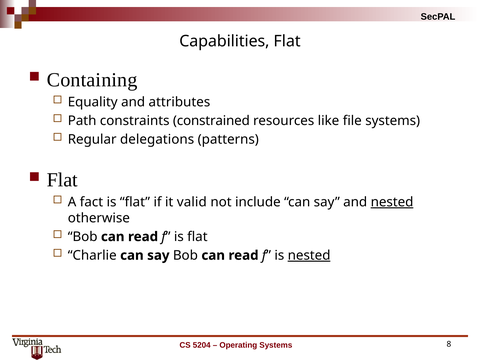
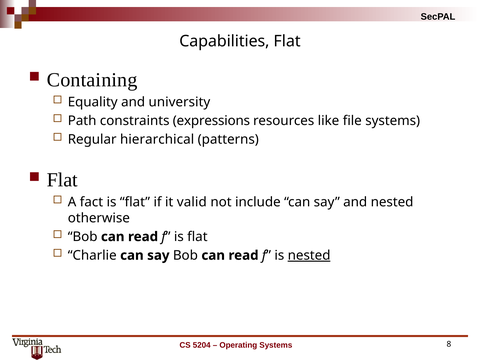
attributes: attributes -> university
constrained: constrained -> expressions
delegations: delegations -> hierarchical
nested at (392, 202) underline: present -> none
